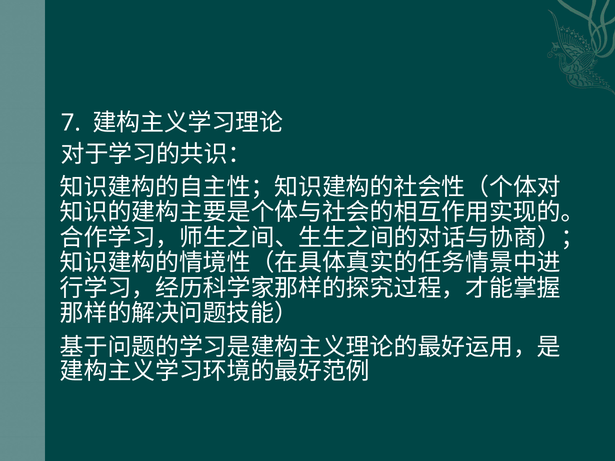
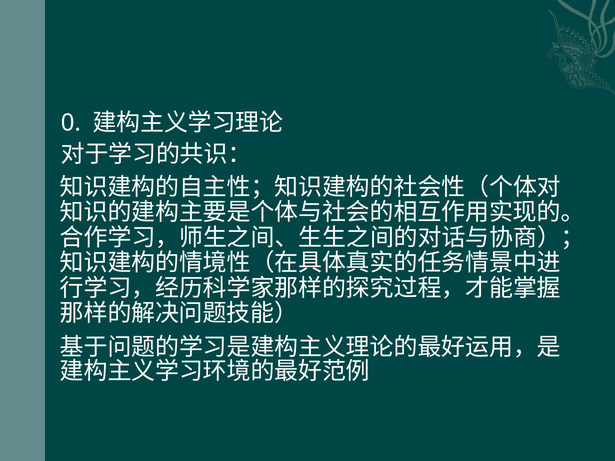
7: 7 -> 0
